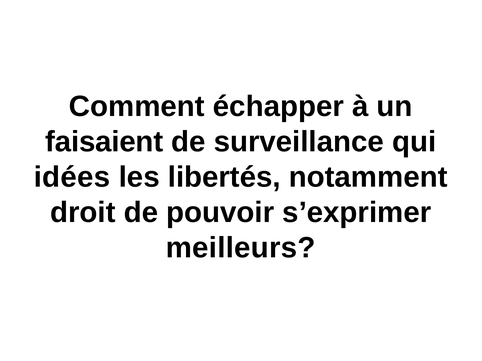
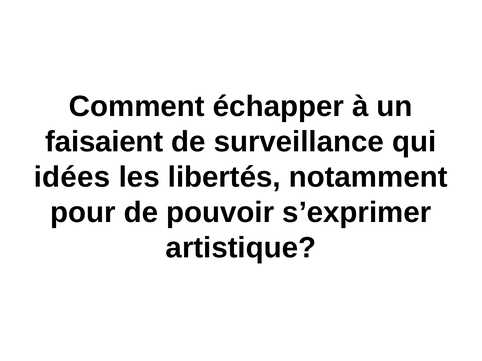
droit: droit -> pour
meilleurs: meilleurs -> artistique
